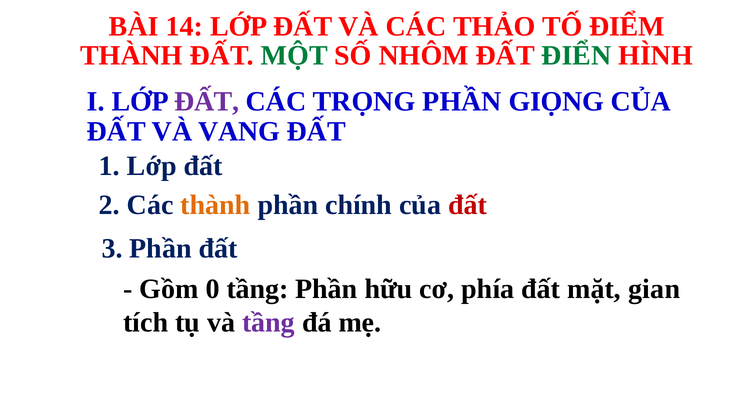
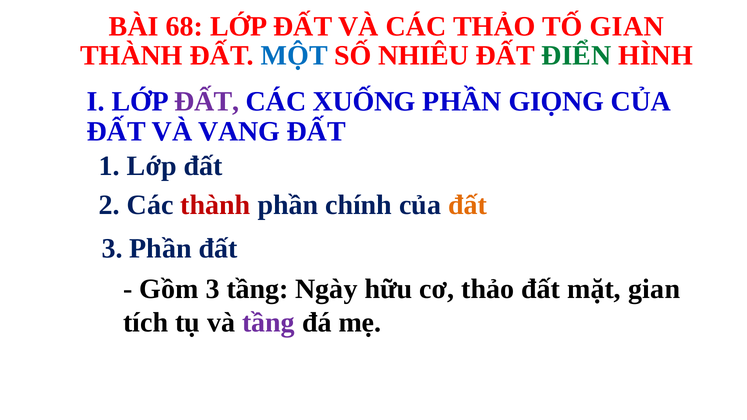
14: 14 -> 68
TỐ ĐIỂM: ĐIỂM -> GIAN
MỘT colour: green -> blue
NHÔM: NHÔM -> NHIÊU
TRỌNG: TRỌNG -> XUỐNG
thành at (215, 205) colour: orange -> red
đất at (468, 205) colour: red -> orange
Gồm 0: 0 -> 3
tầng Phần: Phần -> Ngày
cơ phía: phía -> thảo
